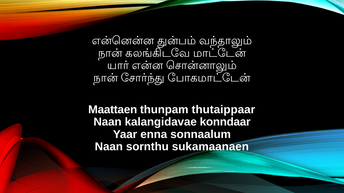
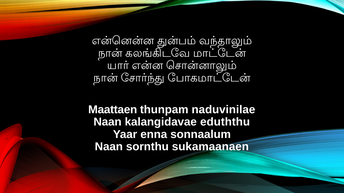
thutaippaar: thutaippaar -> naduvinilae
konndaar: konndaar -> eduththu
